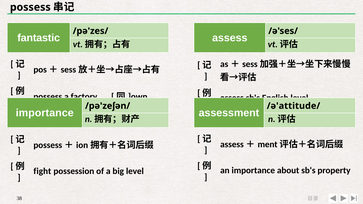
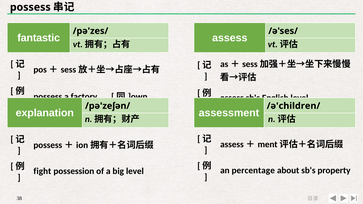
importance at (45, 113): importance -> explanation
/ə'attitude/: /ə'attitude/ -> /ə'children/
an importance: importance -> percentage
